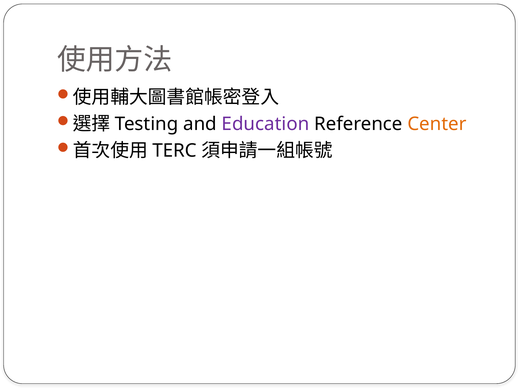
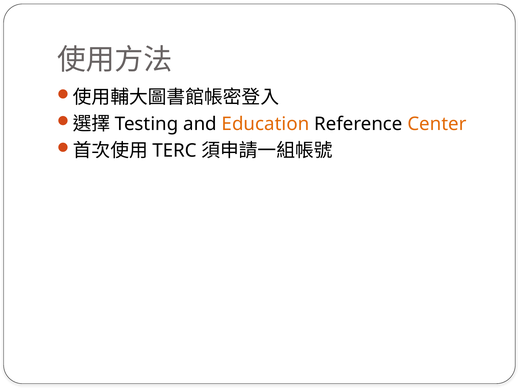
Education colour: purple -> orange
